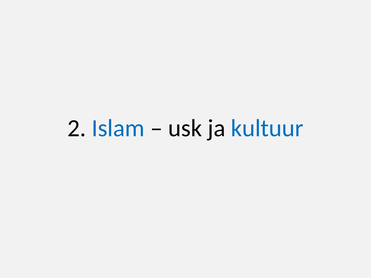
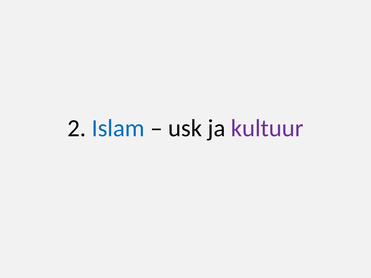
kultuur colour: blue -> purple
